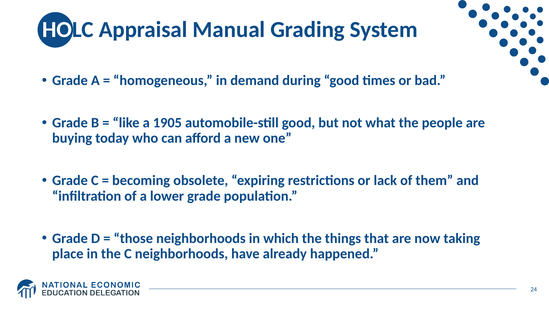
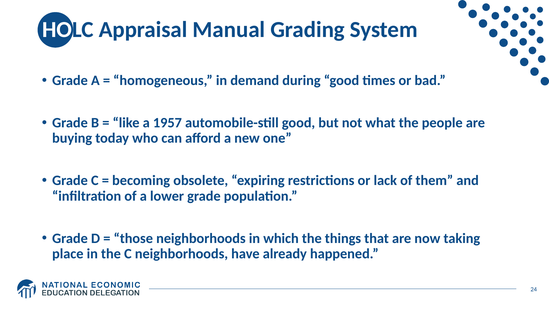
1905: 1905 -> 1957
